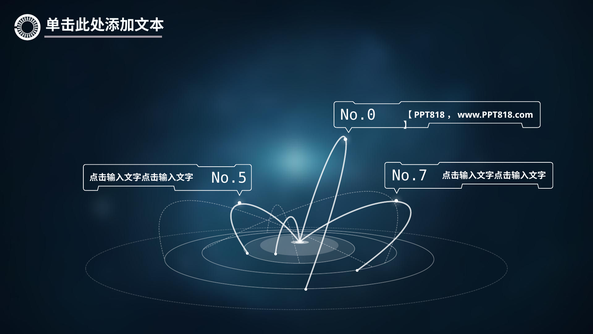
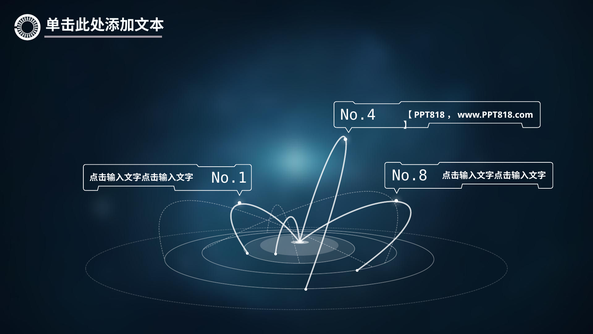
No.0: No.0 -> No.4
No.7: No.7 -> No.8
No.5: No.5 -> No.1
